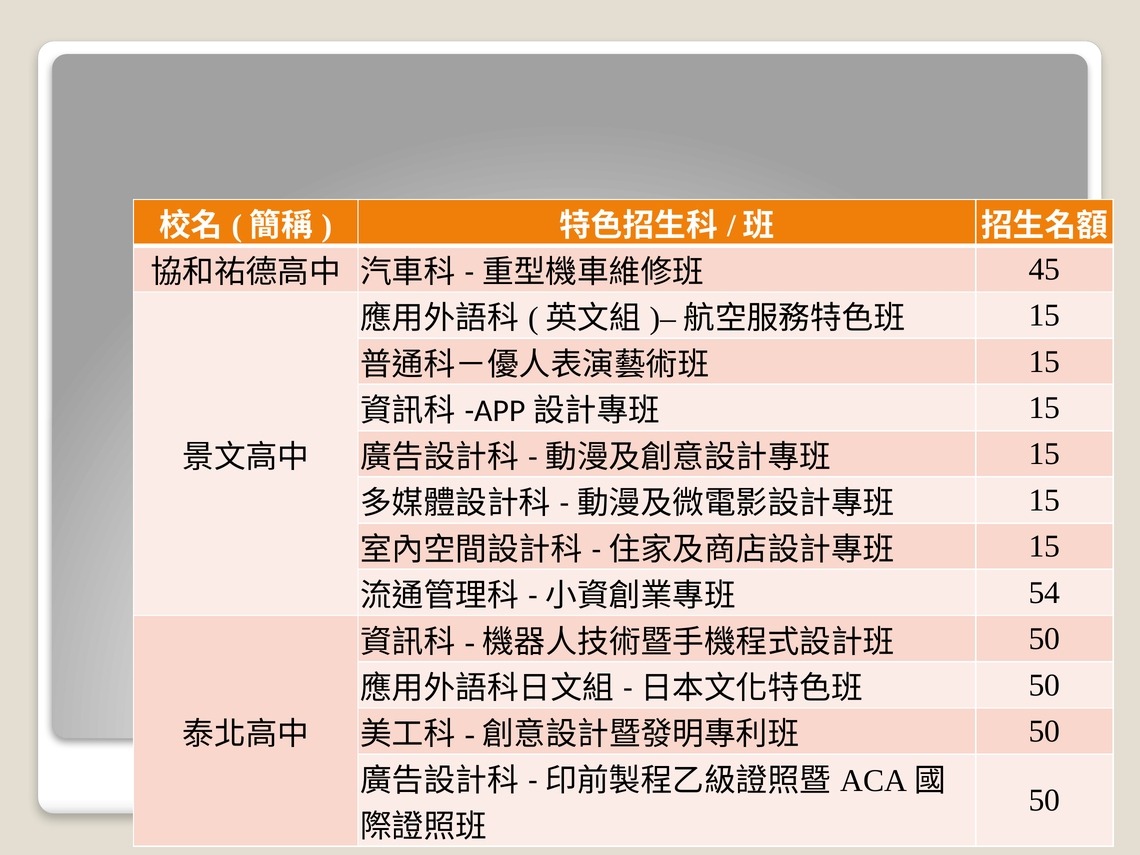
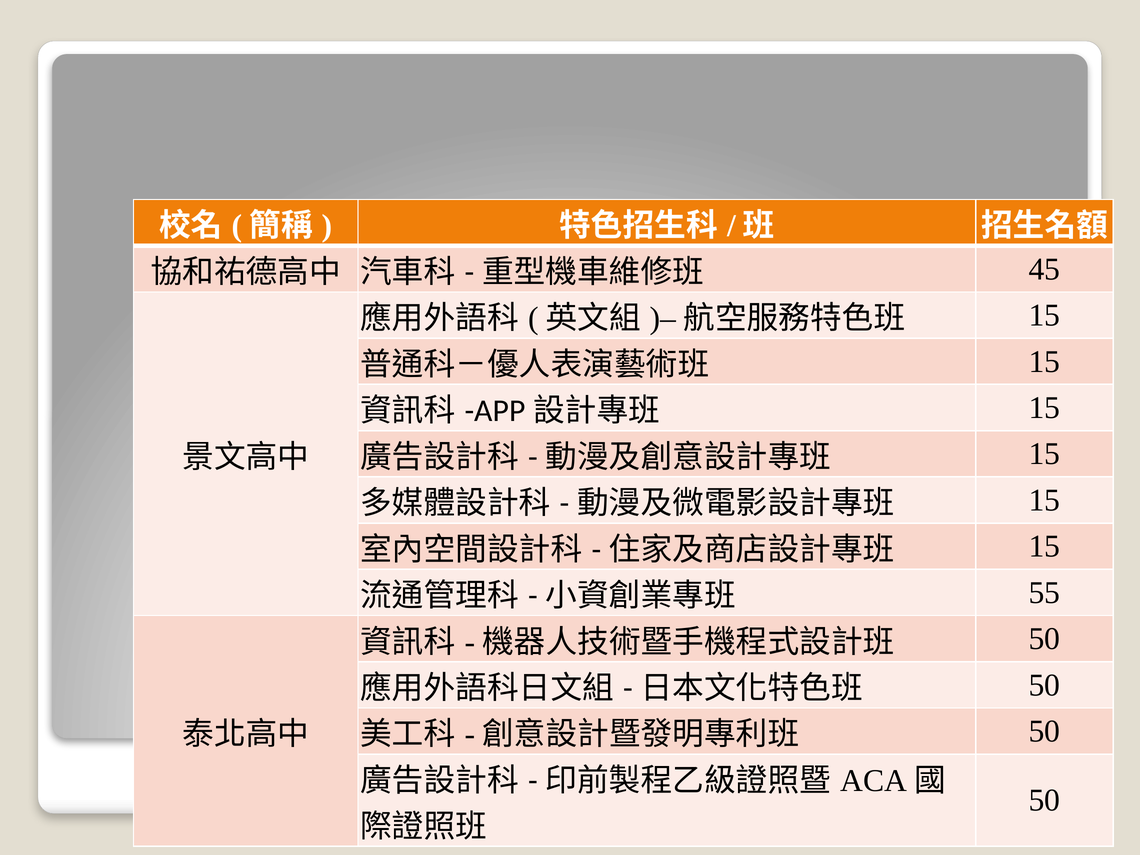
54: 54 -> 55
